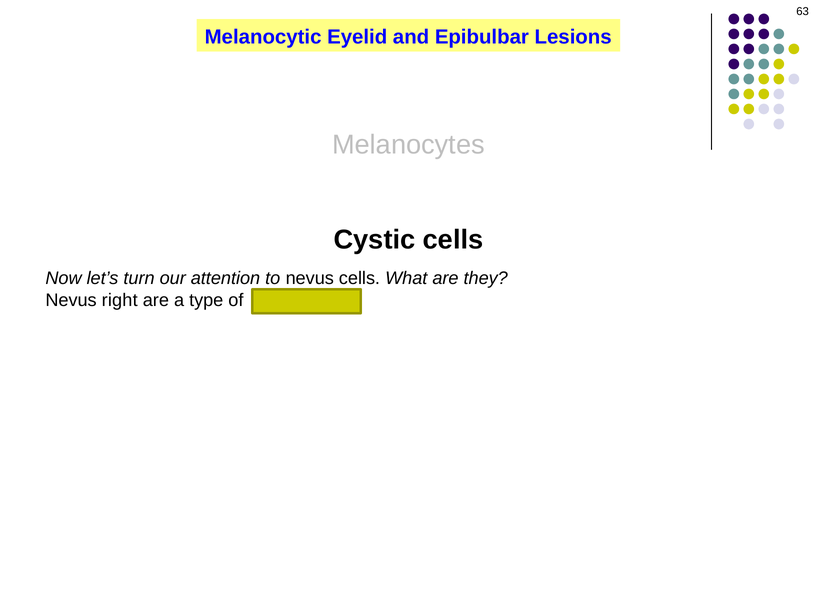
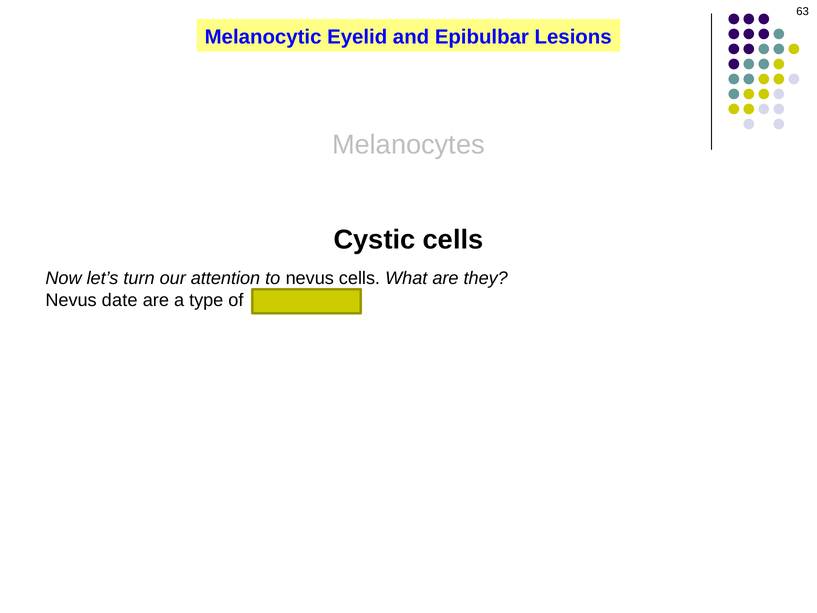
right: right -> date
